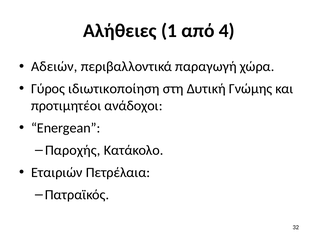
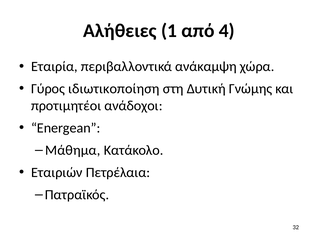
Αδειών: Αδειών -> Εταιρία
παραγωγή: παραγωγή -> ανάκαμψη
Παροχής: Παροχής -> Μάθημα
